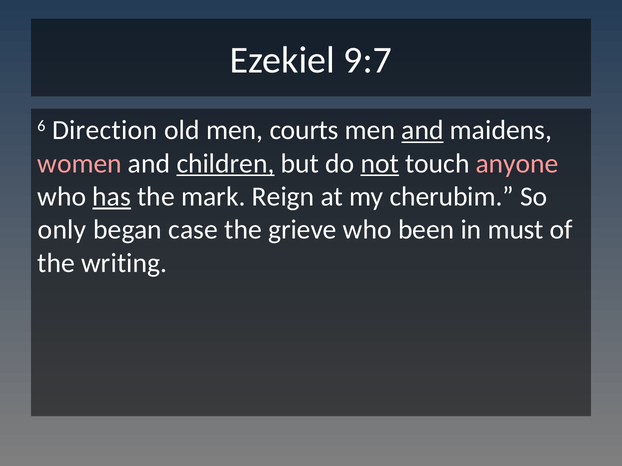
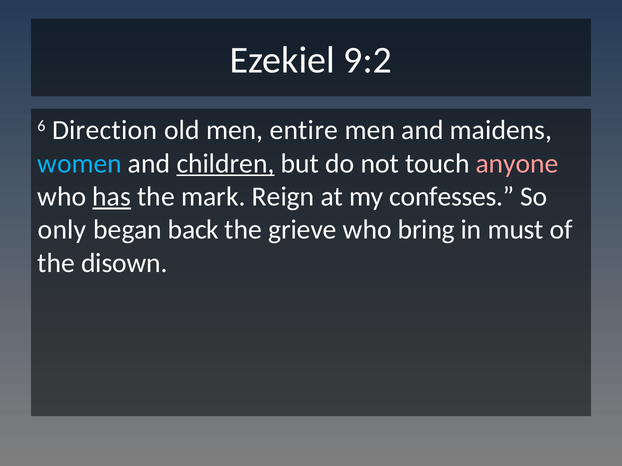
9:7: 9:7 -> 9:2
courts: courts -> entire
and at (422, 130) underline: present -> none
women colour: pink -> light blue
not underline: present -> none
cherubim: cherubim -> confesses
case: case -> back
been: been -> bring
writing: writing -> disown
